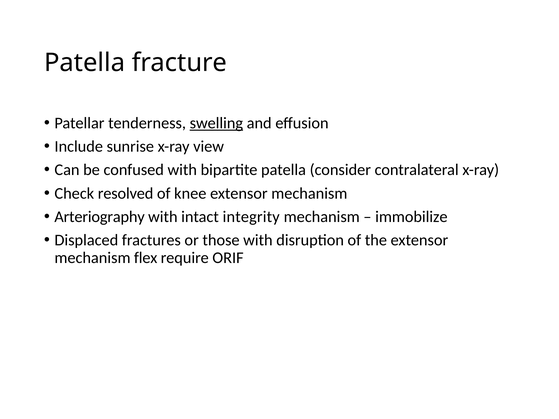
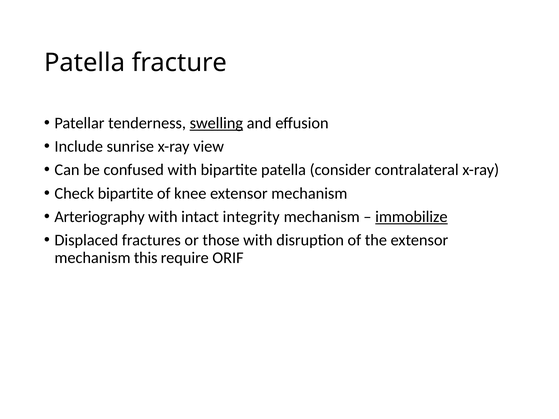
Check resolved: resolved -> bipartite
immobilize underline: none -> present
flex: flex -> this
